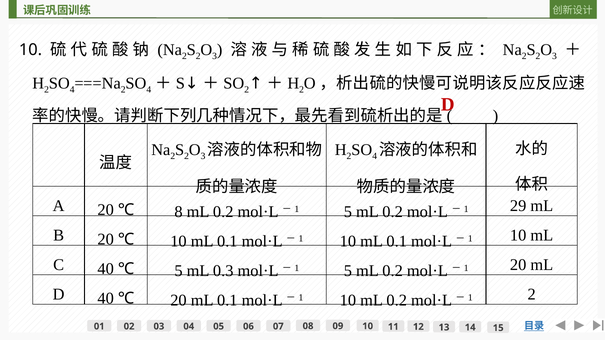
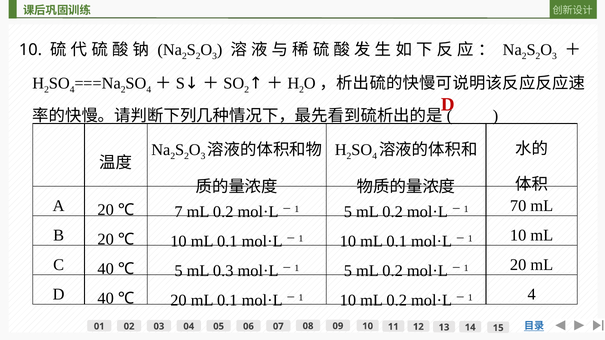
8: 8 -> 7
29: 29 -> 70
2 at (532, 295): 2 -> 4
